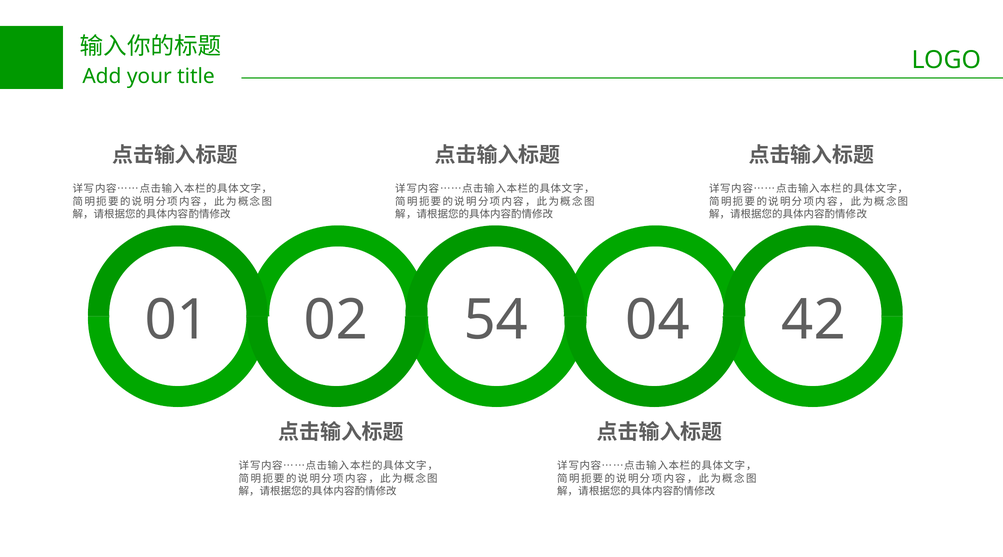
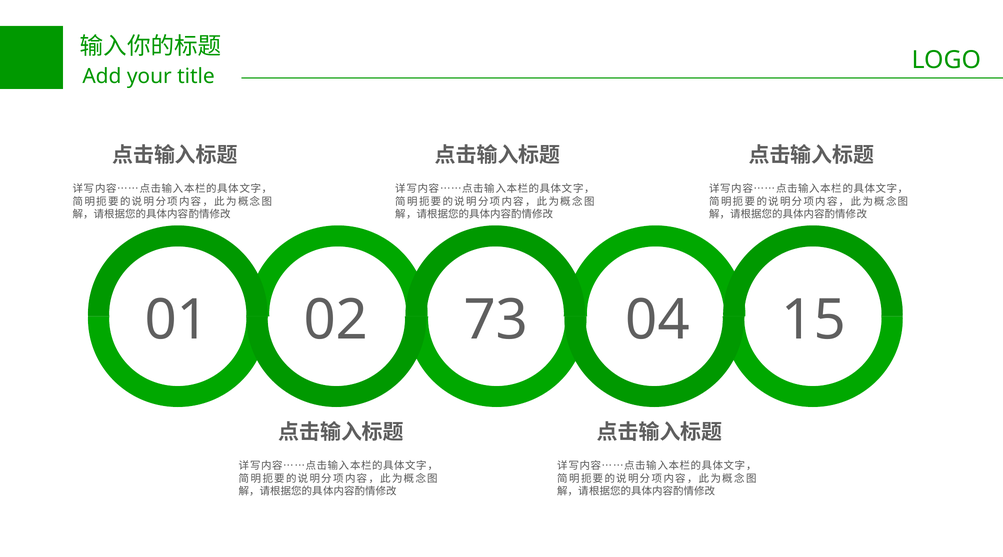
54: 54 -> 73
42: 42 -> 15
